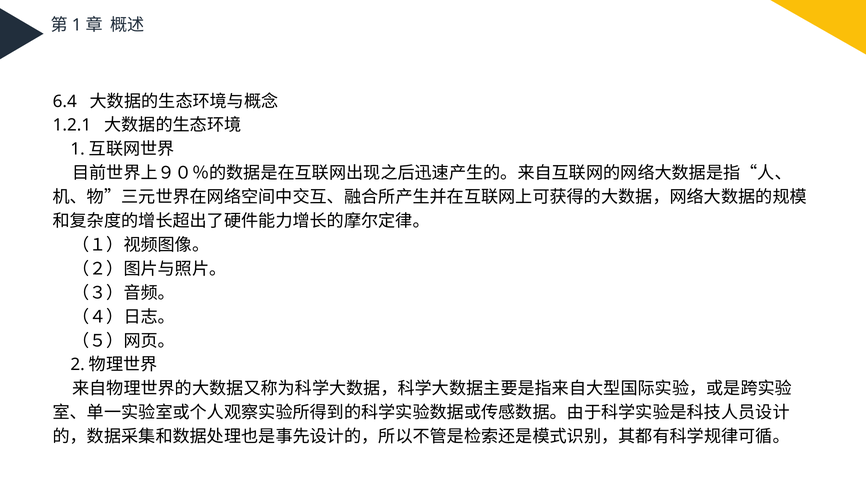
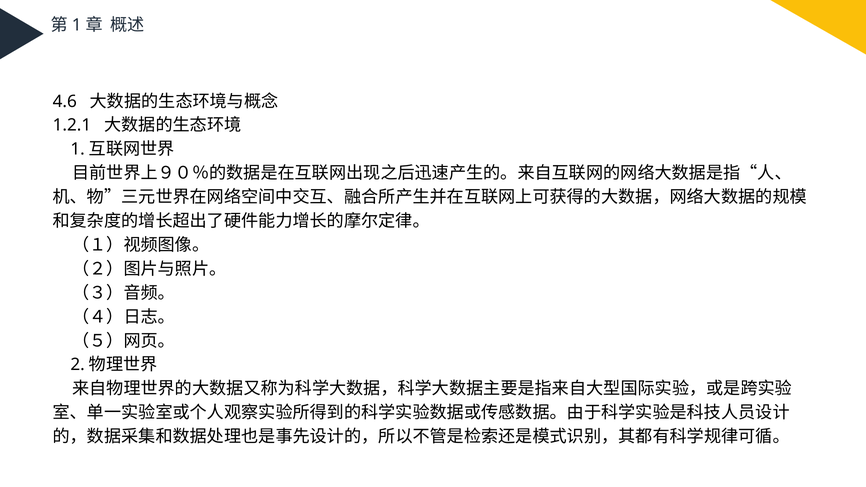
6.4: 6.4 -> 4.6
